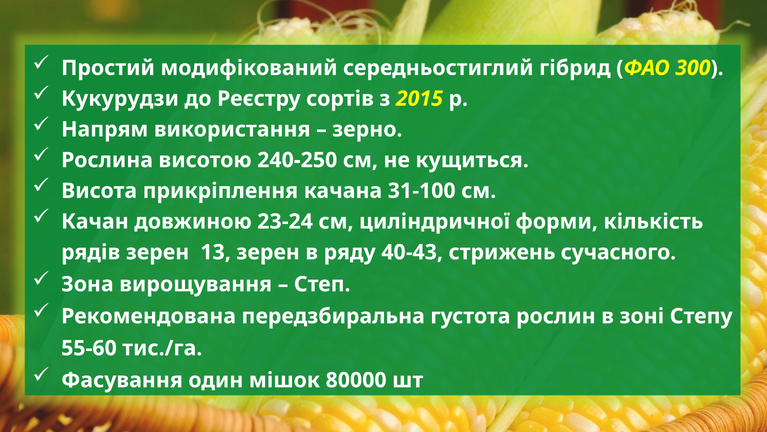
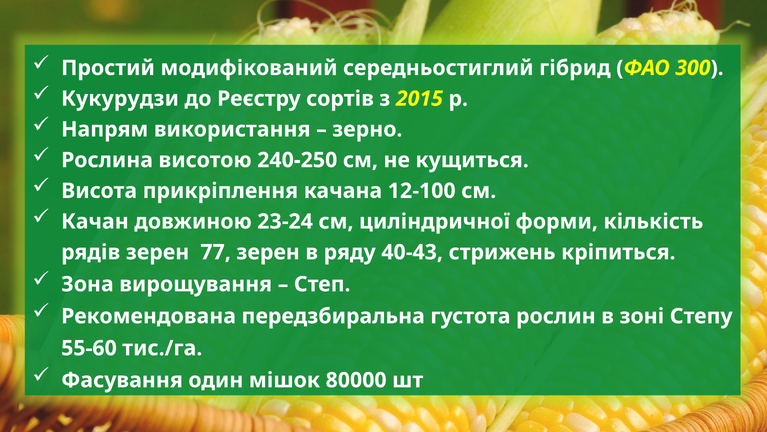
31-100: 31-100 -> 12-100
13: 13 -> 77
сучасного: сучасного -> кріпиться
